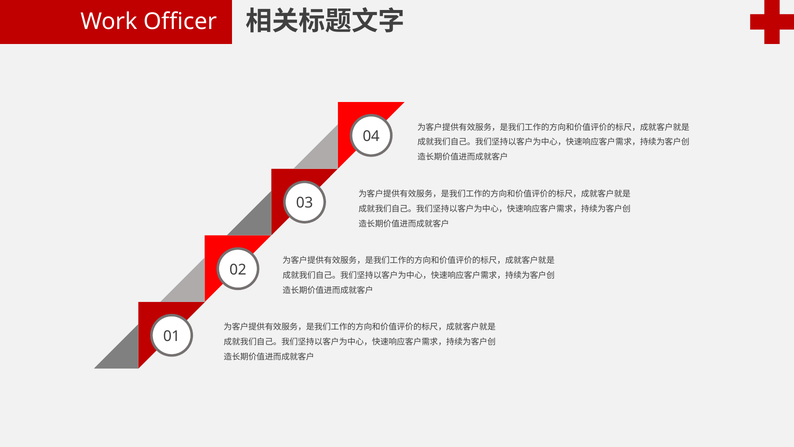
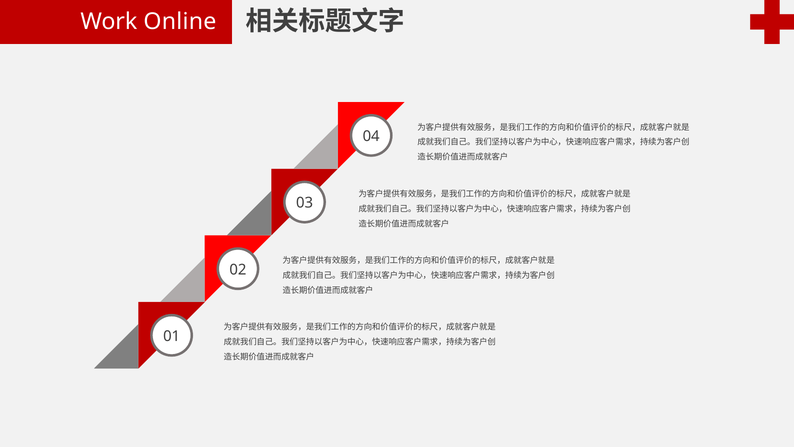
Officer: Officer -> Online
